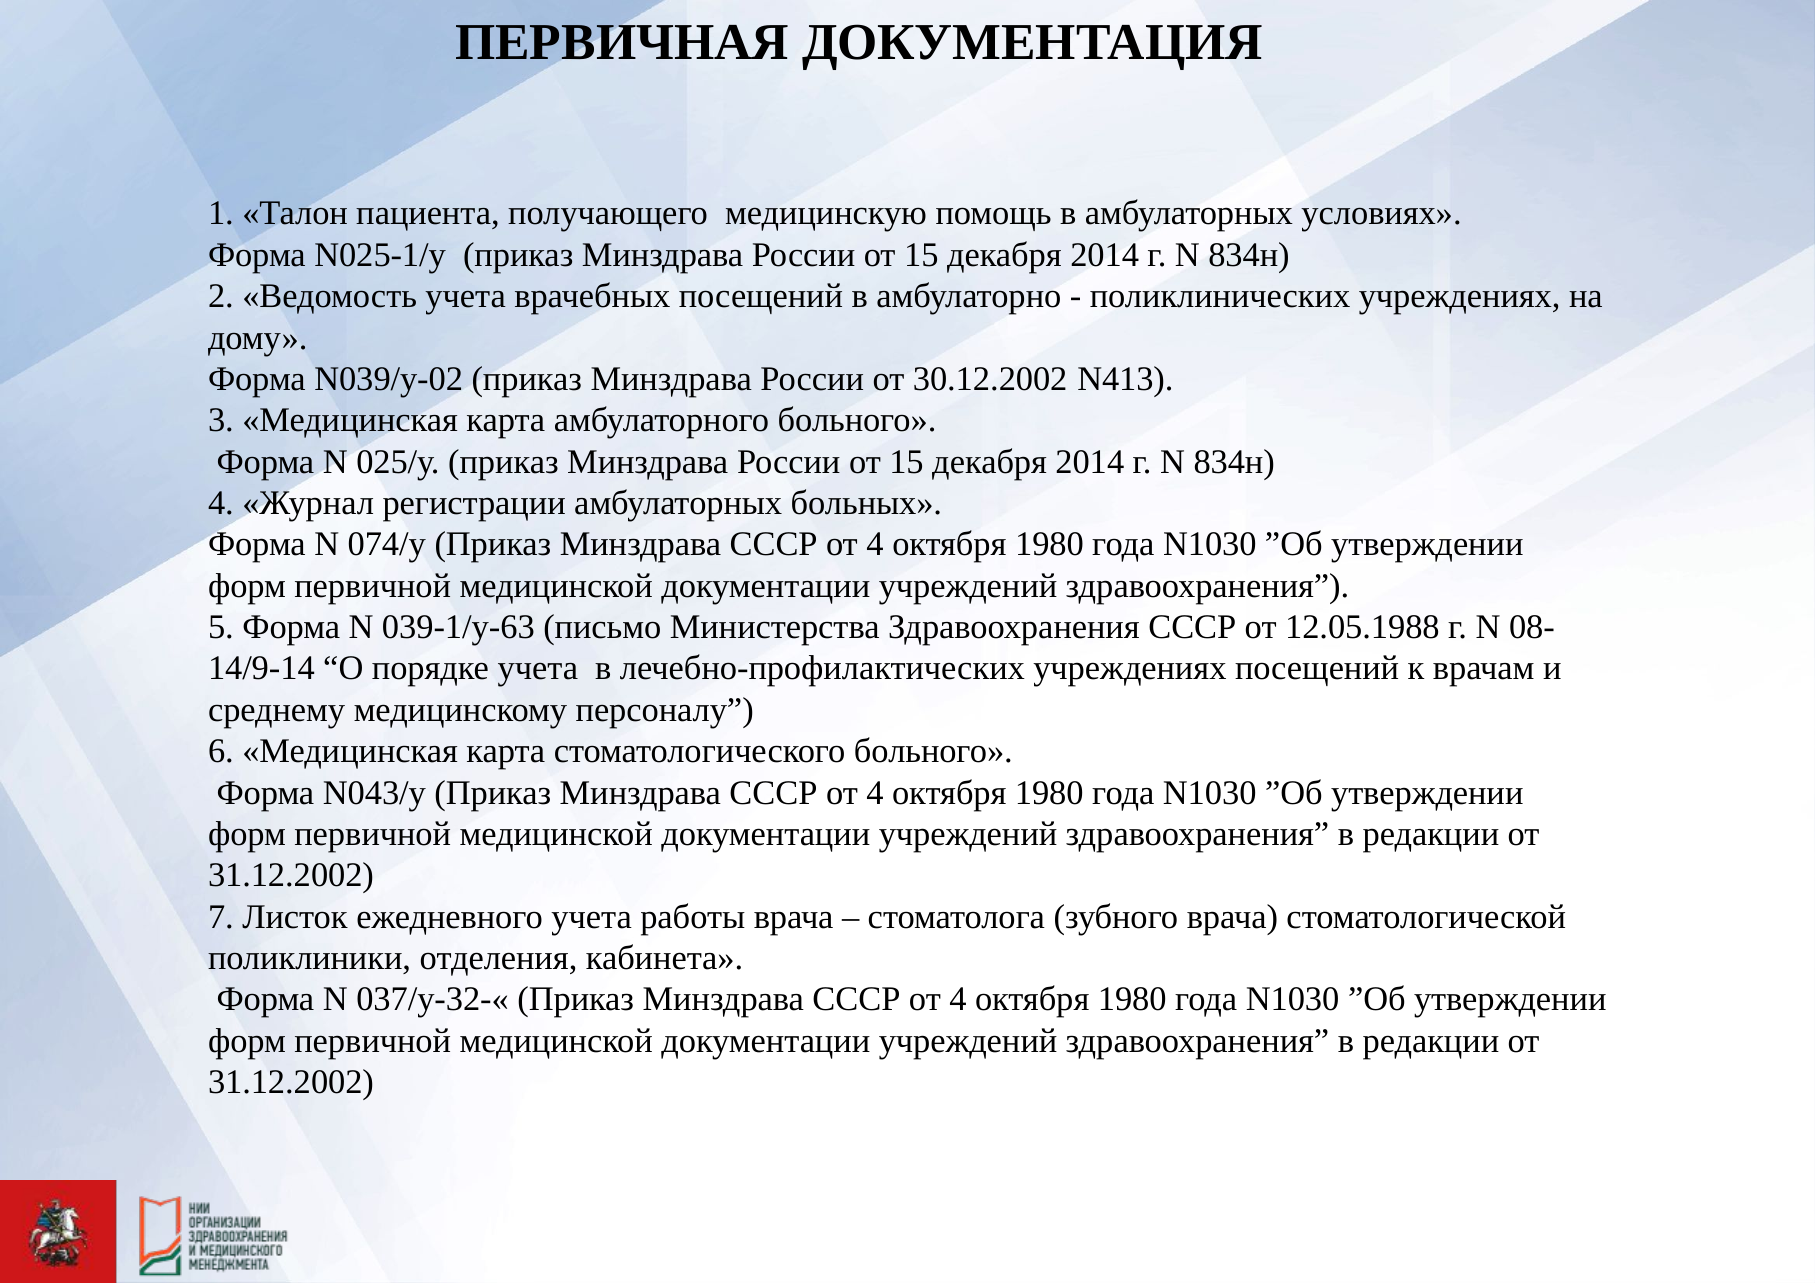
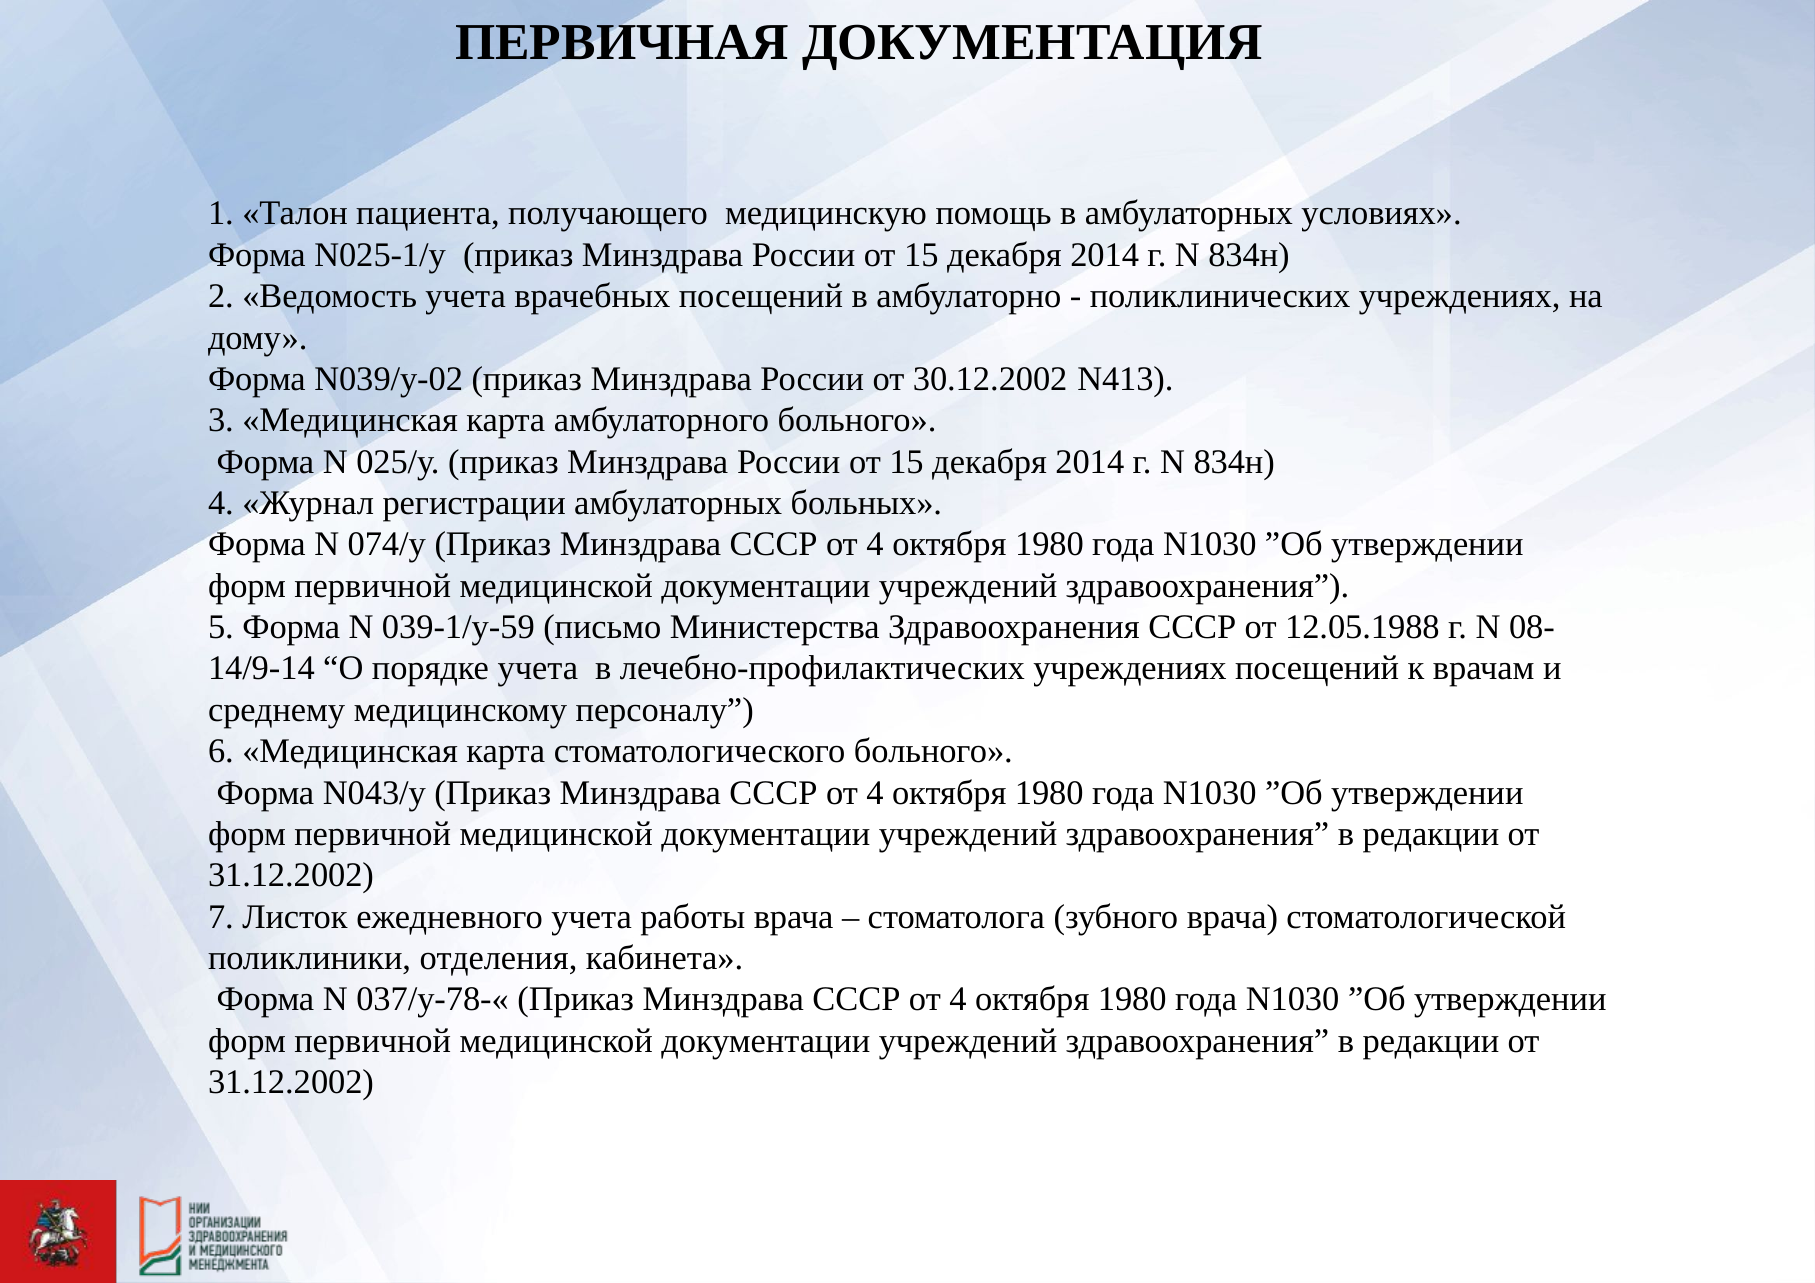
039-1/у-63: 039-1/у-63 -> 039-1/у-59
037/у-32-«: 037/у-32-« -> 037/у-78-«
